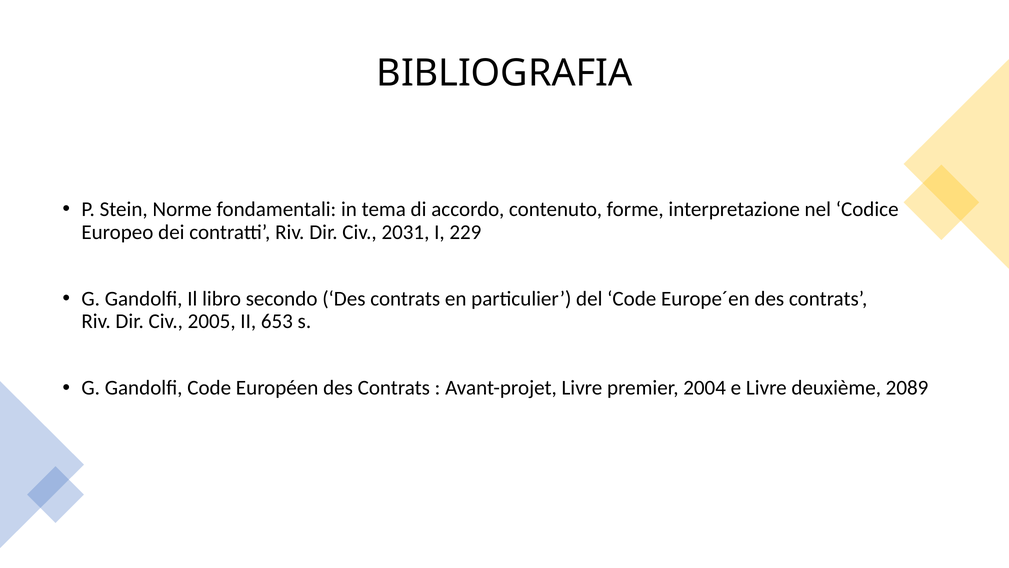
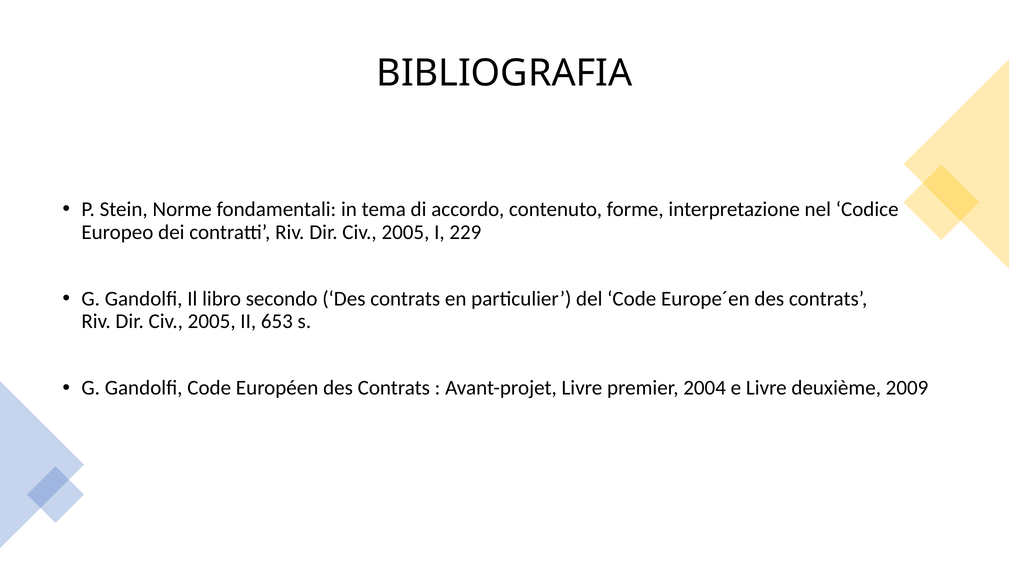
2031 at (405, 232): 2031 -> 2005
2089: 2089 -> 2009
